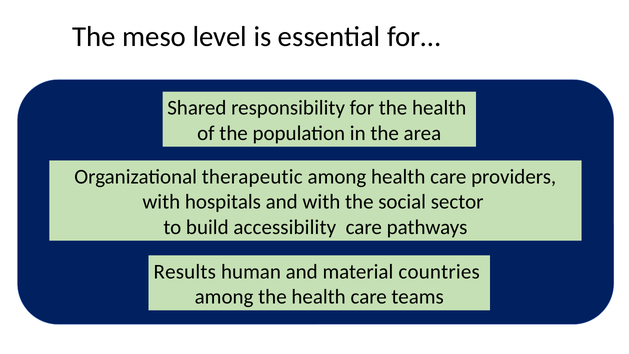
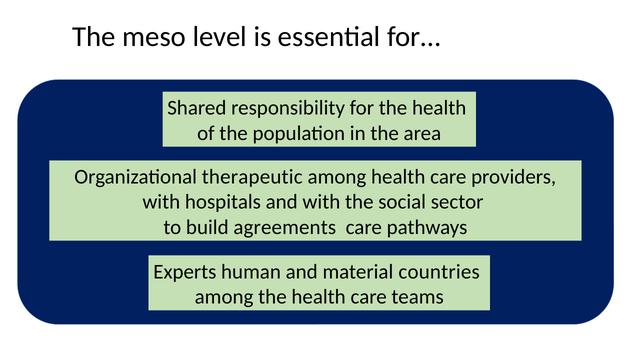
accessibility: accessibility -> agreements
Results: Results -> Experts
